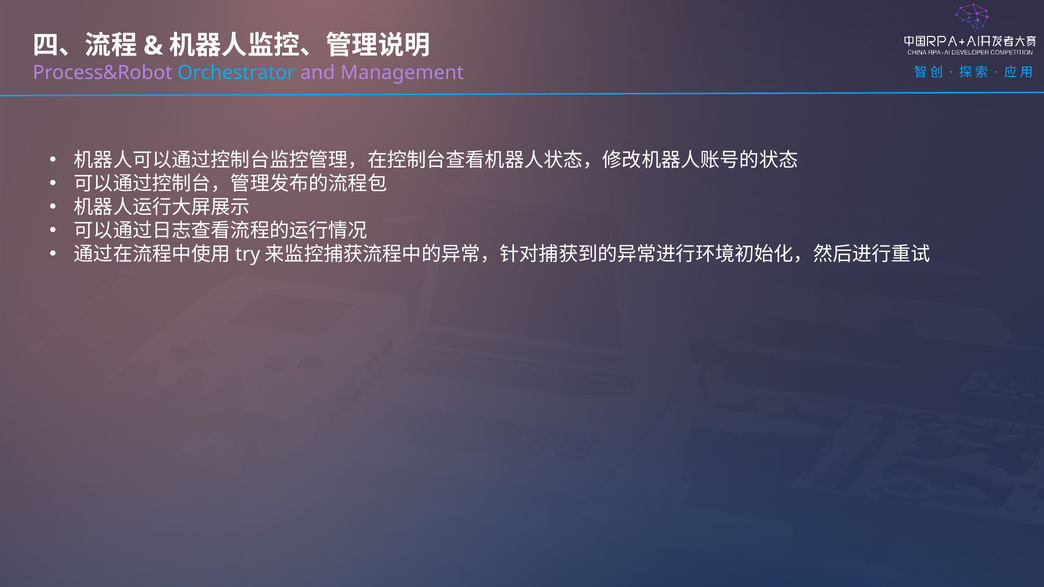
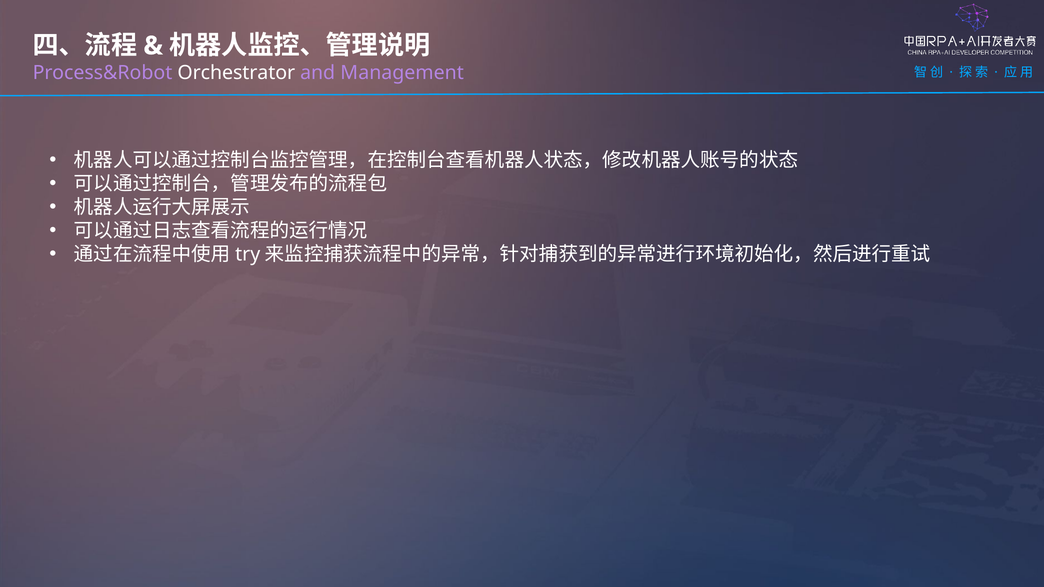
Orchestrator colour: light blue -> white
